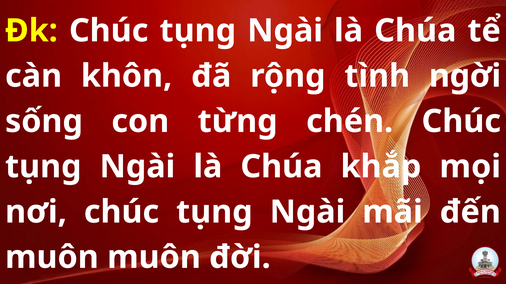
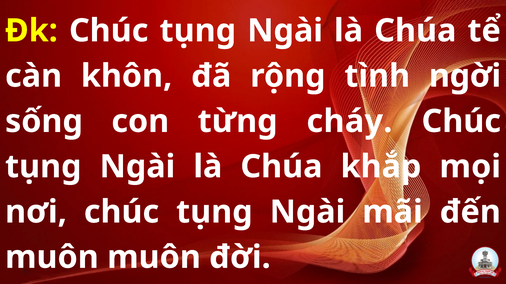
chén: chén -> cháy
